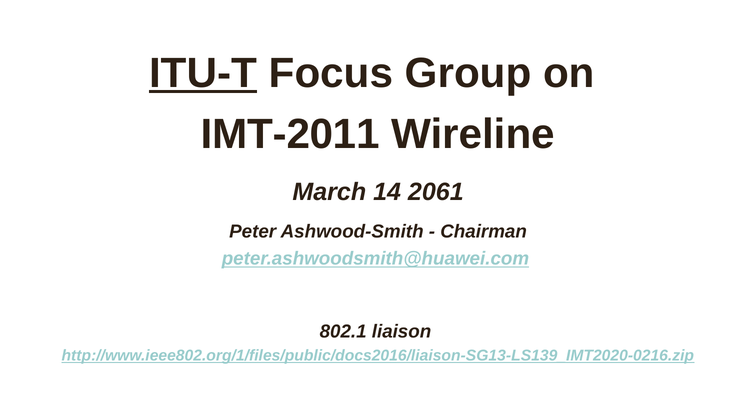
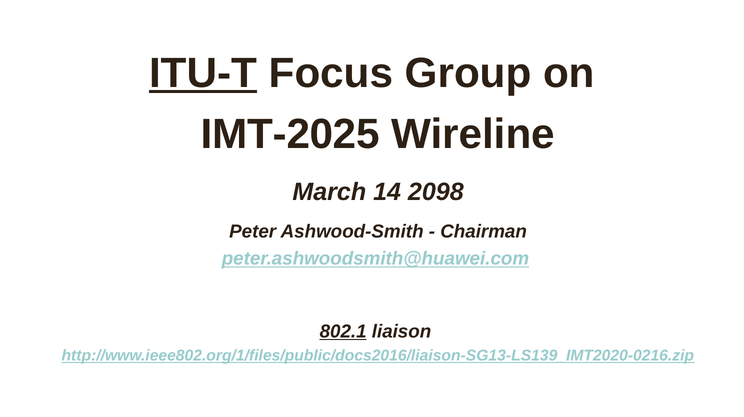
IMT-2011: IMT-2011 -> IMT-2025
2061: 2061 -> 2098
802.1 underline: none -> present
